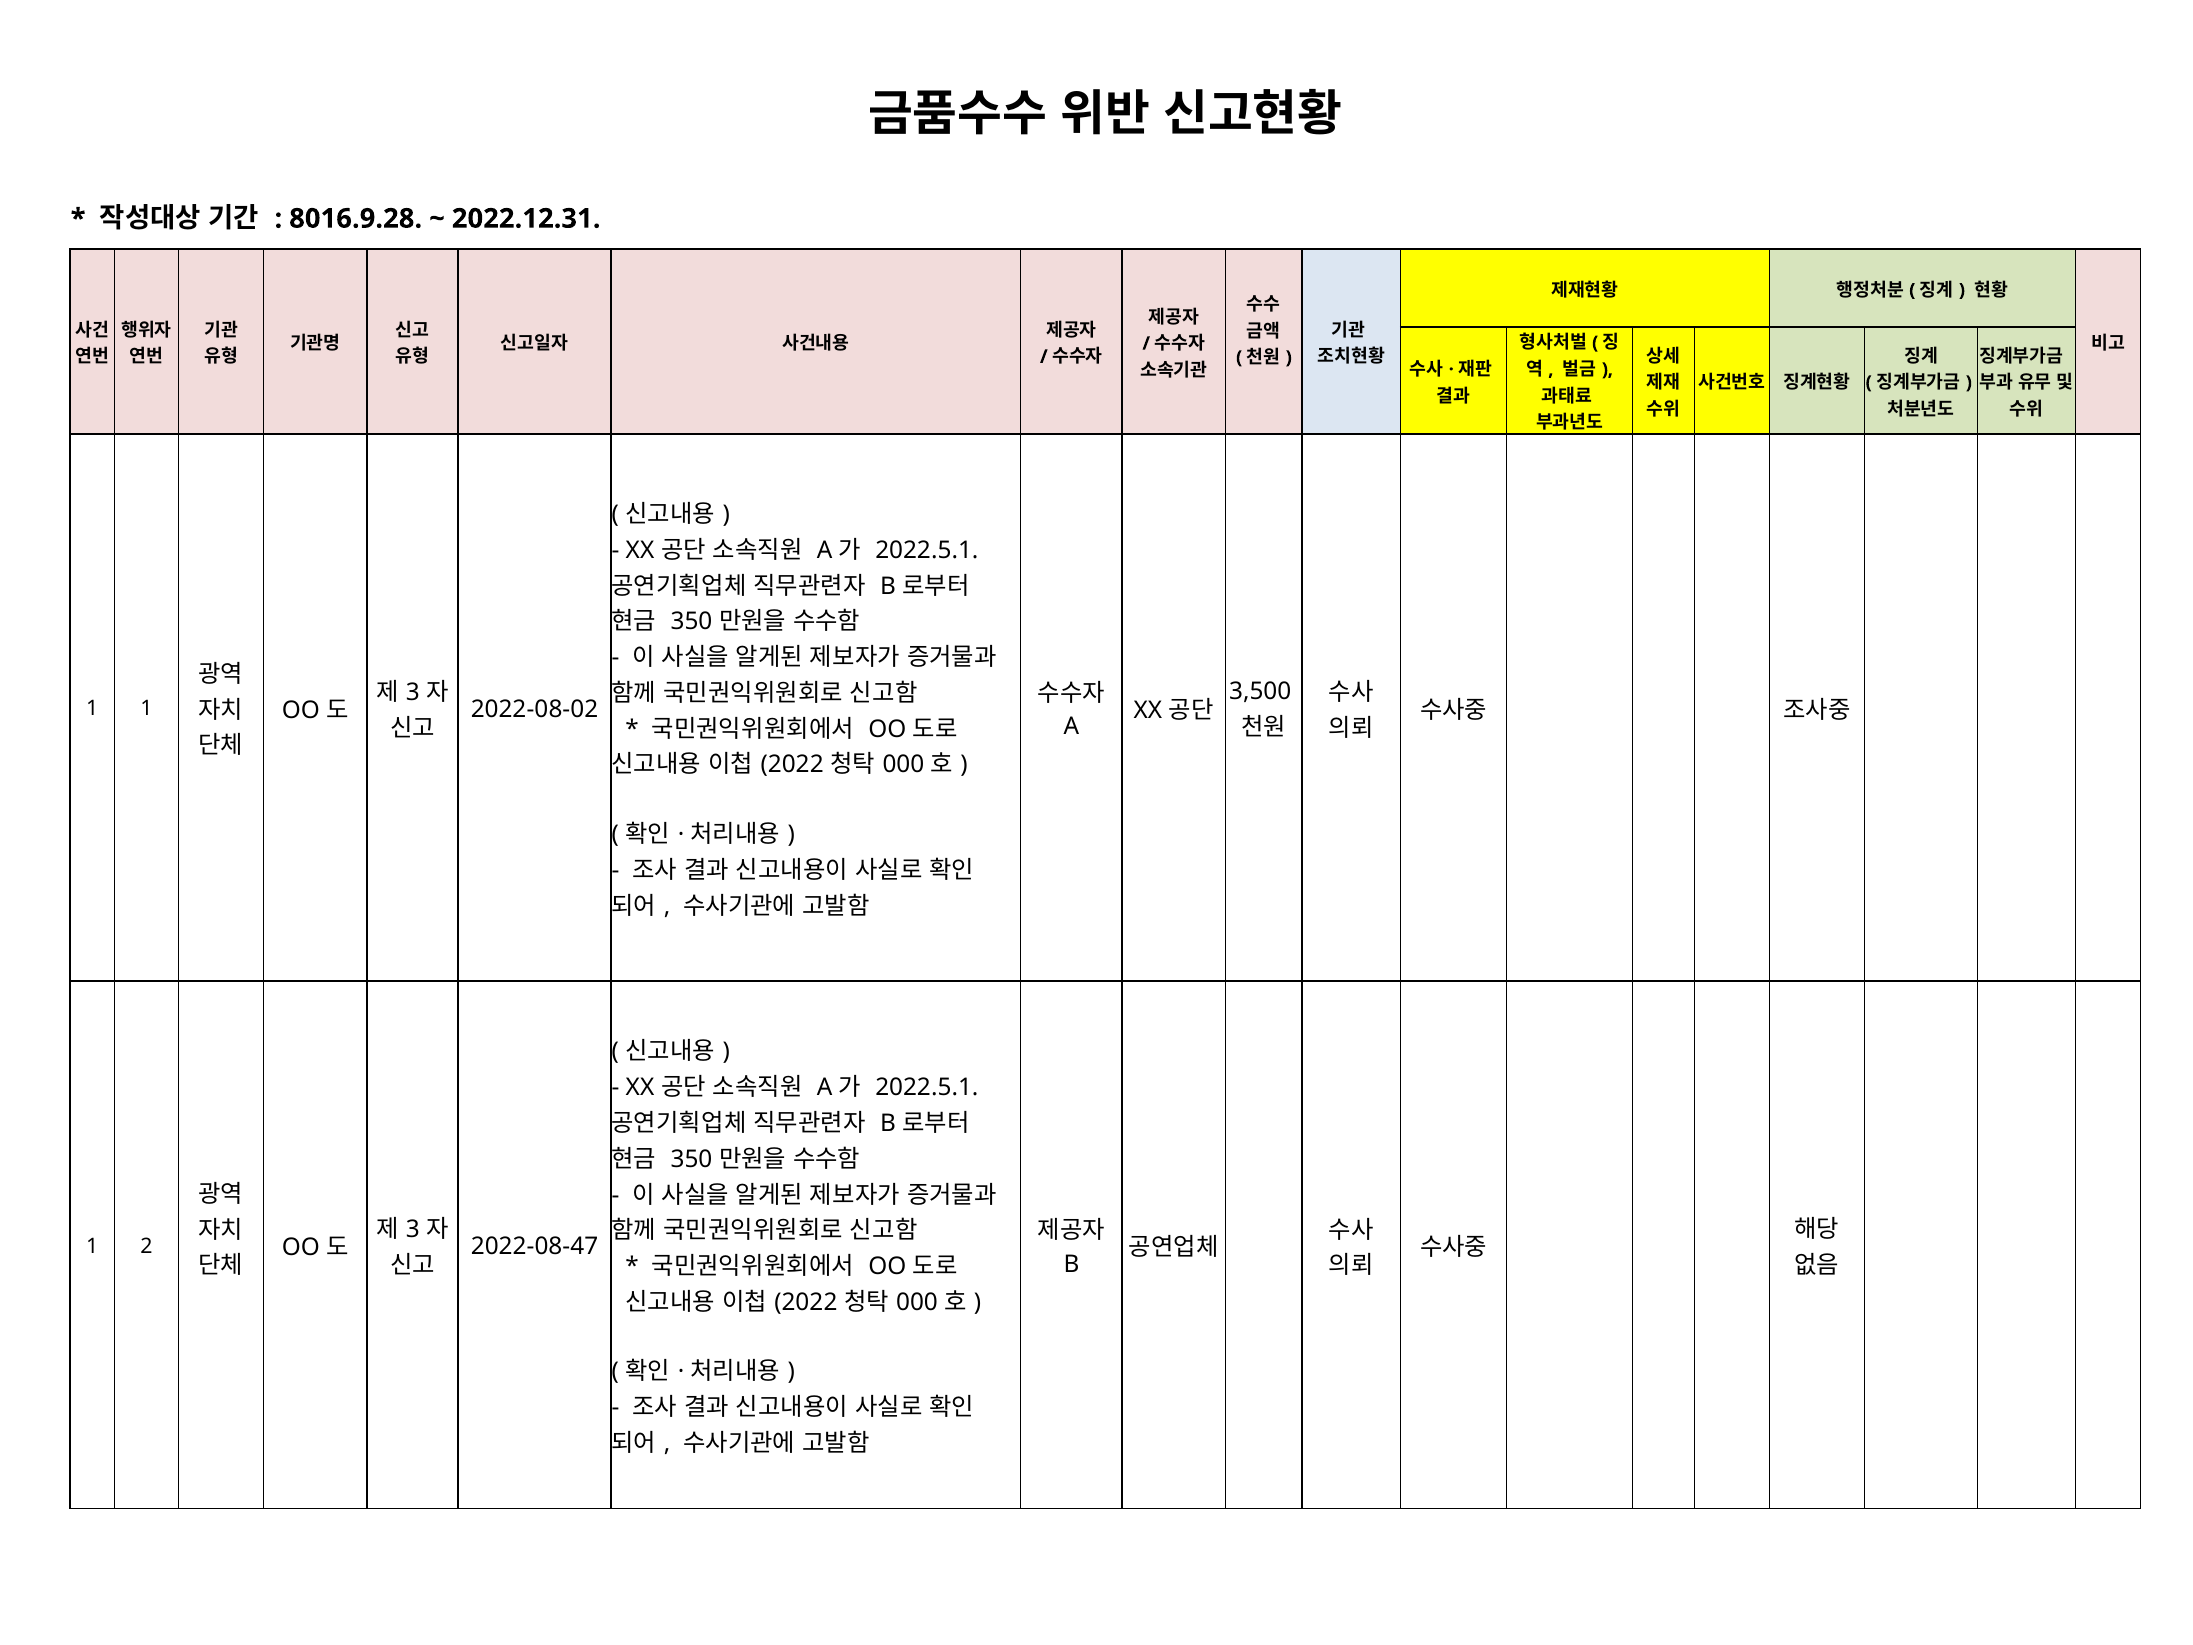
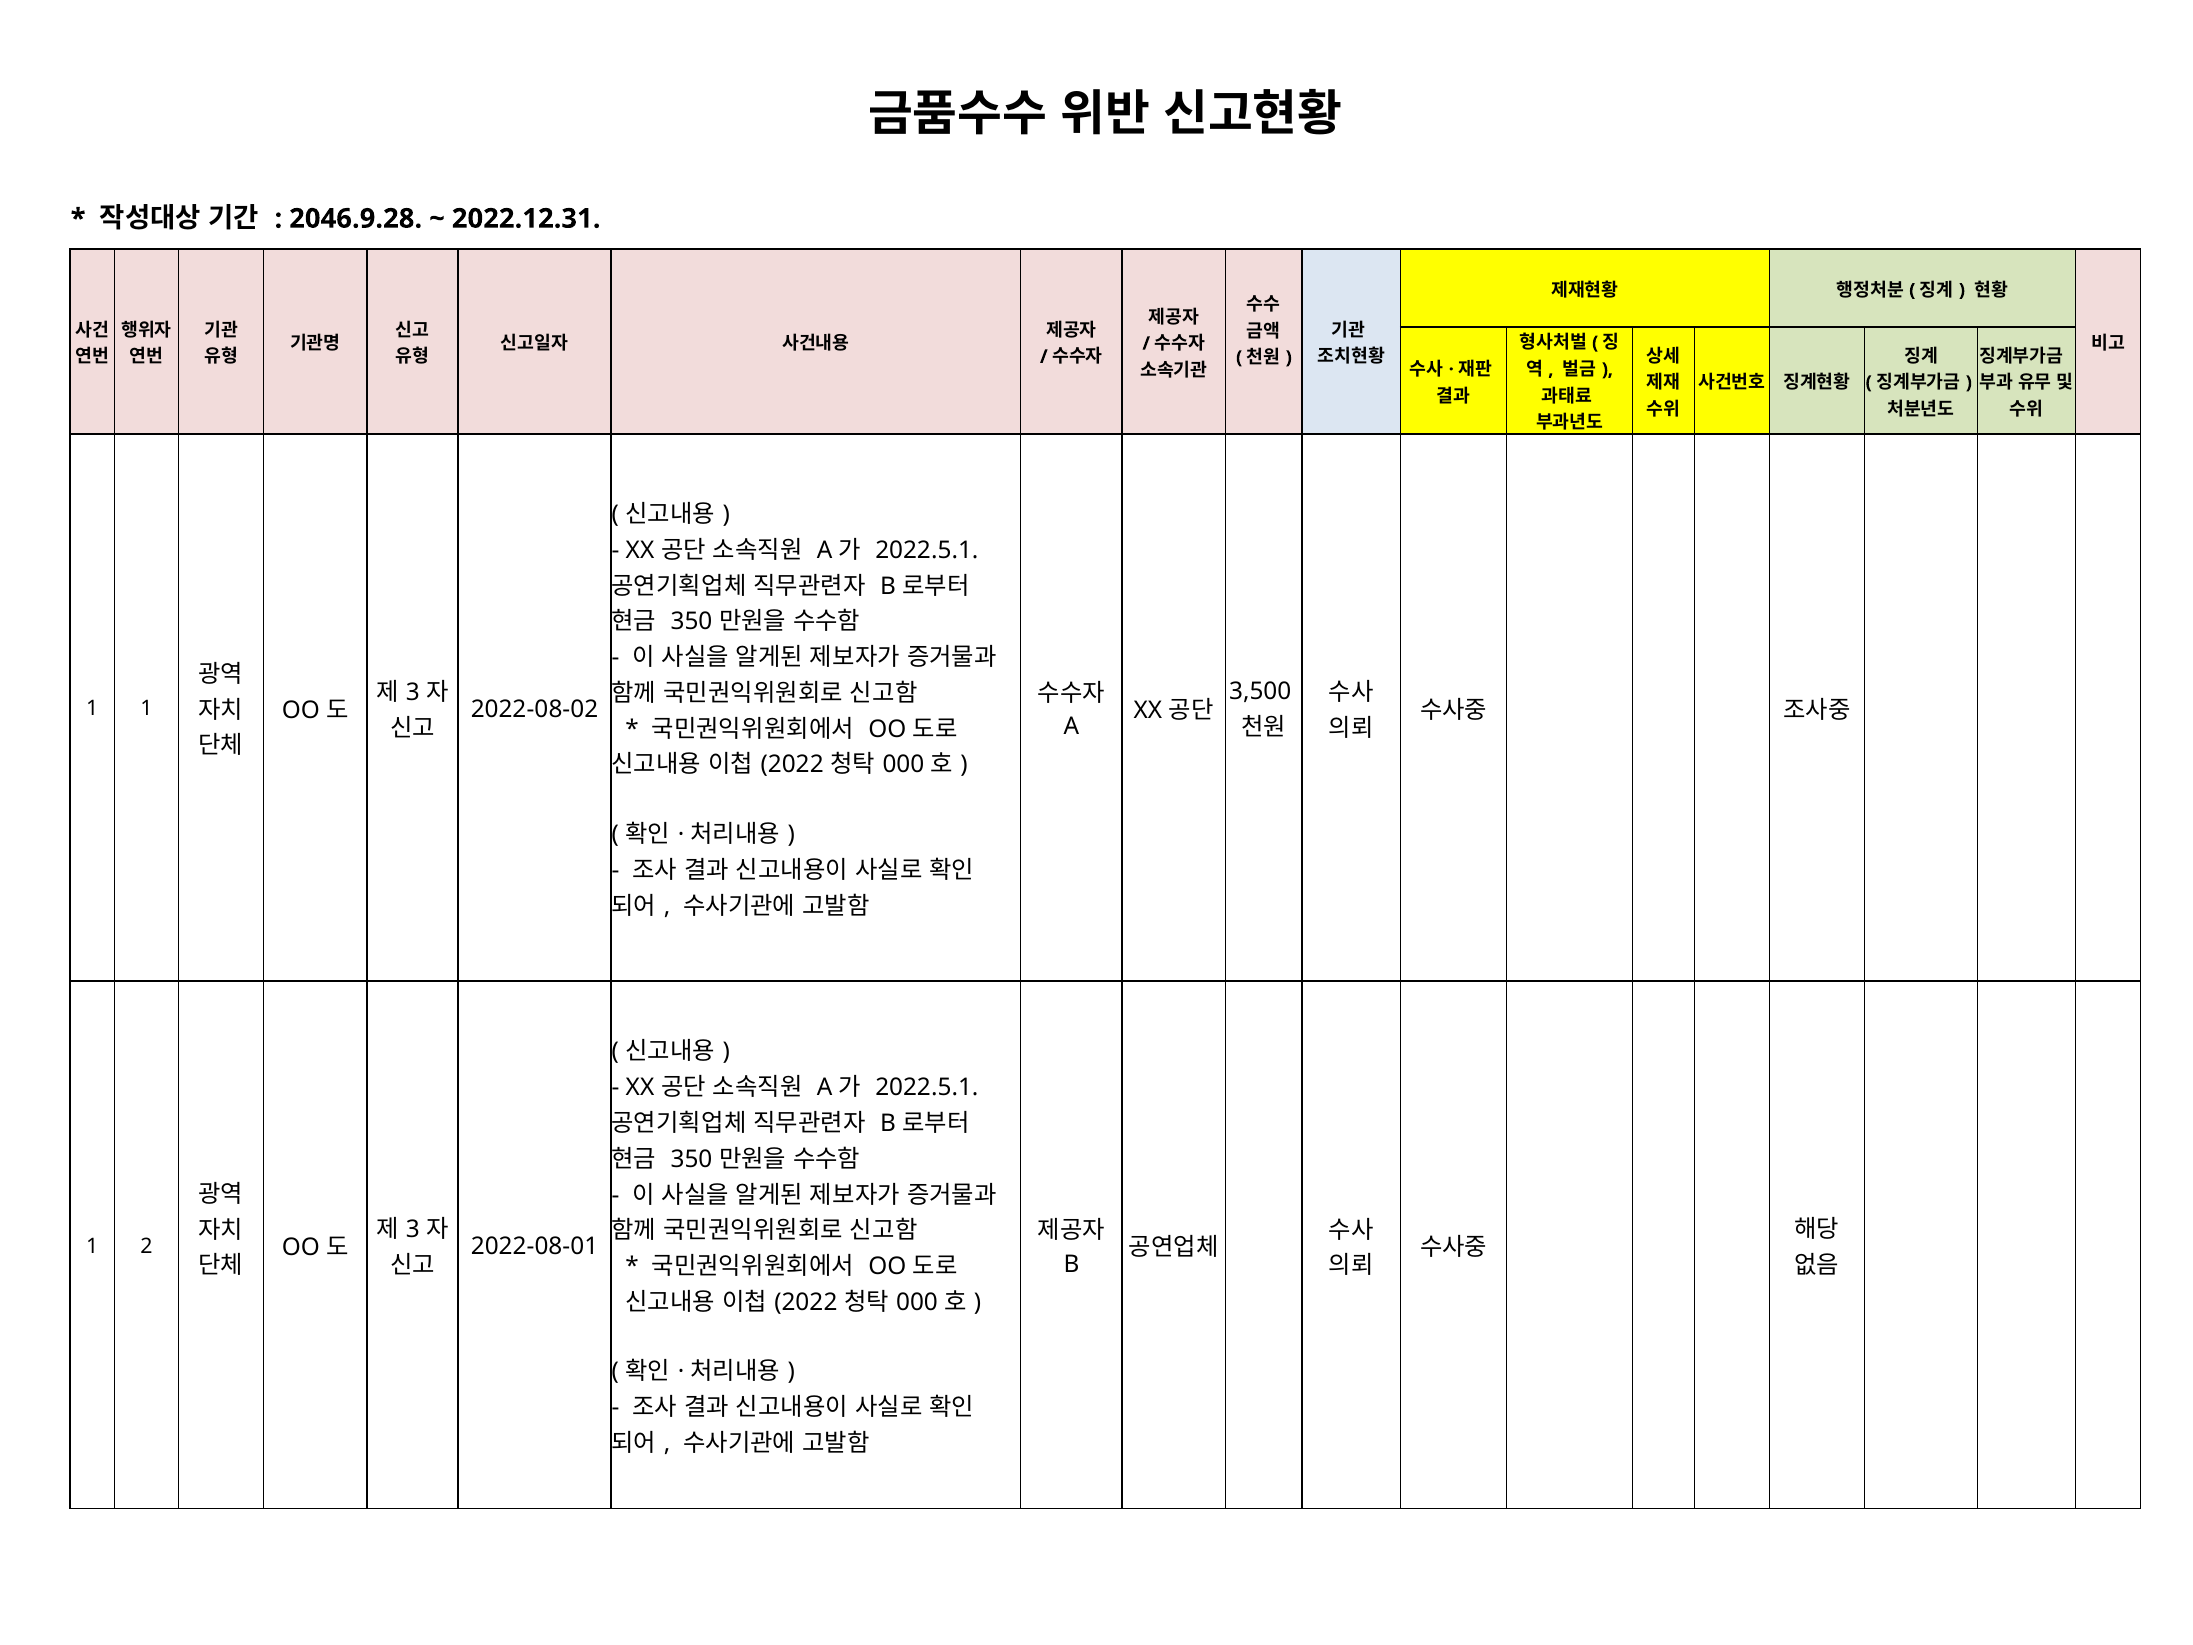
8016.9.28: 8016.9.28 -> 2046.9.28
2022-08-47: 2022-08-47 -> 2022-08-01
